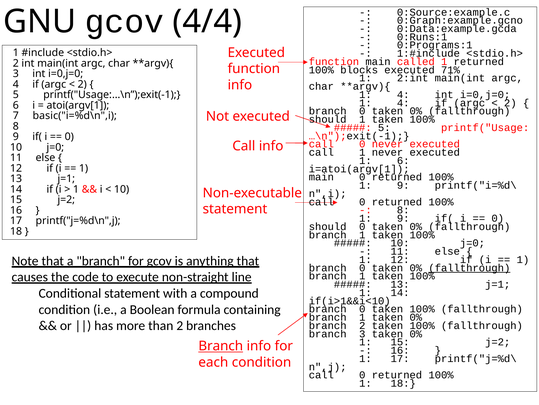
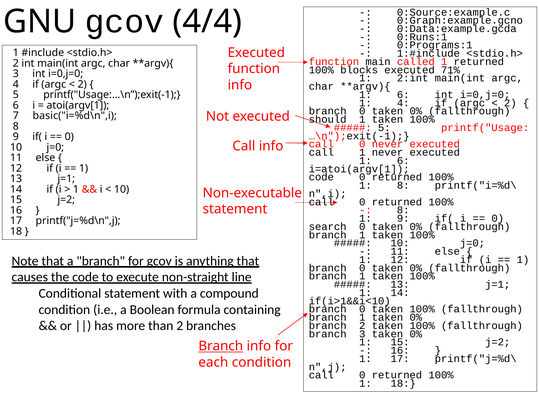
4 at (403, 95): 4 -> 6
main at (321, 177): main -> code
9 at (403, 185): 9 -> 8
should at (328, 226): should -> search
fallthrough at (469, 267) underline: present -> none
